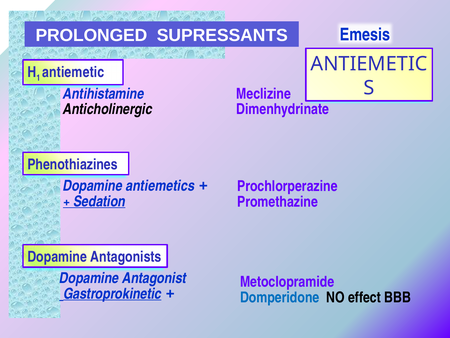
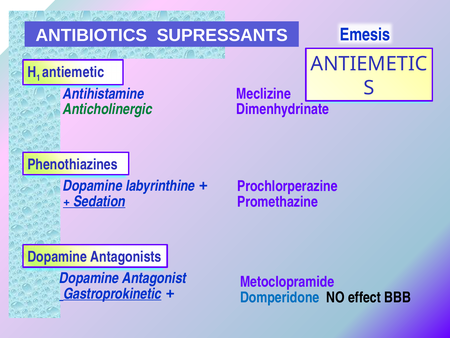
PROLONGED: PROLONGED -> ANTIBIOTICS
Anticholinergic colour: black -> green
antiemetics: antiemetics -> labyrinthine
